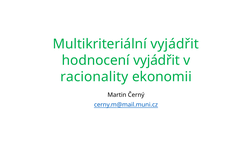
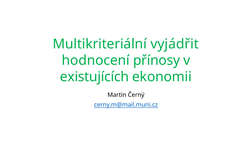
hodnocení vyjádřit: vyjádřit -> přínosy
racionality: racionality -> existujících
